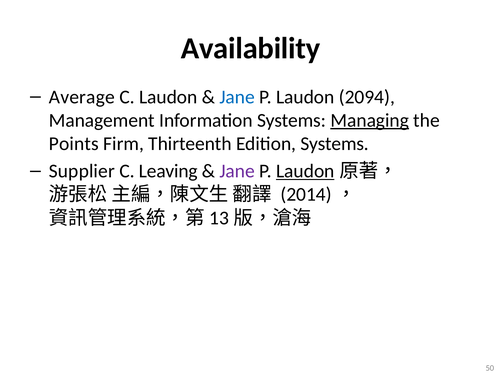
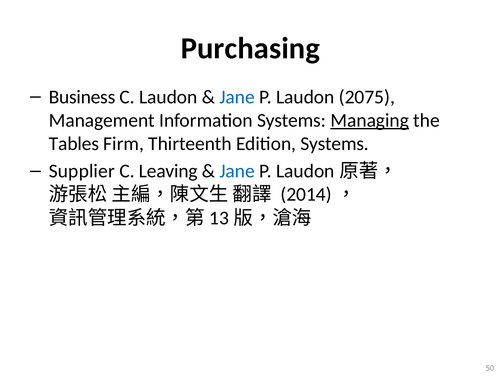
Availability: Availability -> Purchasing
Average: Average -> Business
2094: 2094 -> 2075
Points: Points -> Tables
Jane at (237, 171) colour: purple -> blue
Laudon at (305, 171) underline: present -> none
